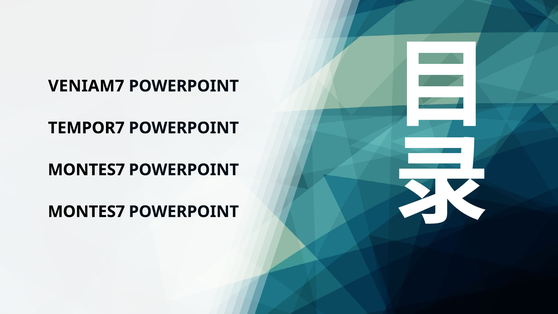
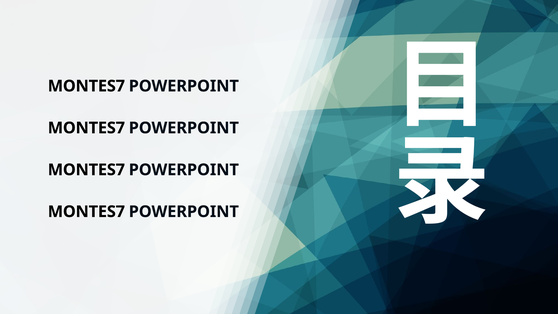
VENIAM7 at (86, 86): VENIAM7 -> MONTES7
TEMPOR7 at (86, 128): TEMPOR7 -> MONTES7
